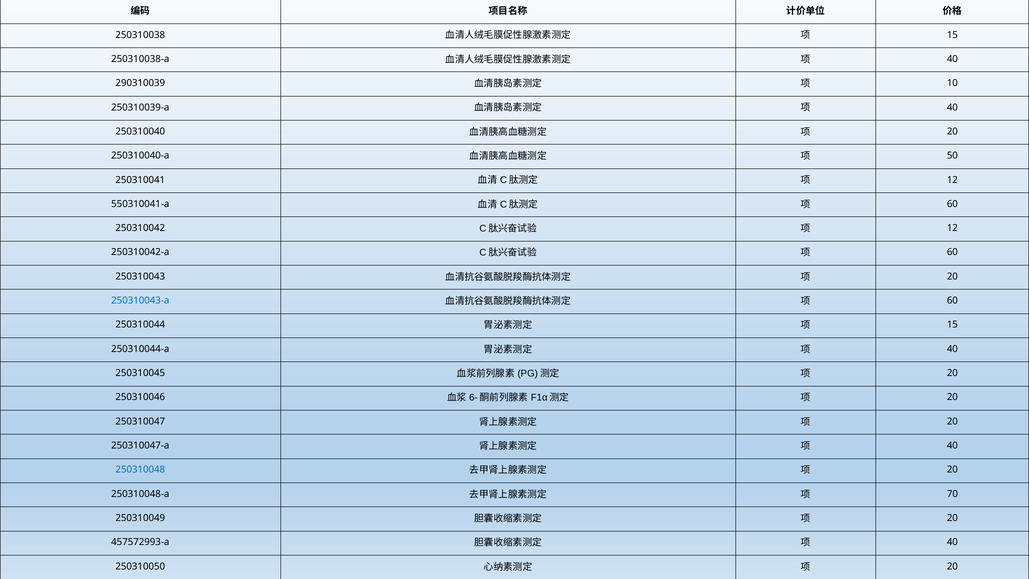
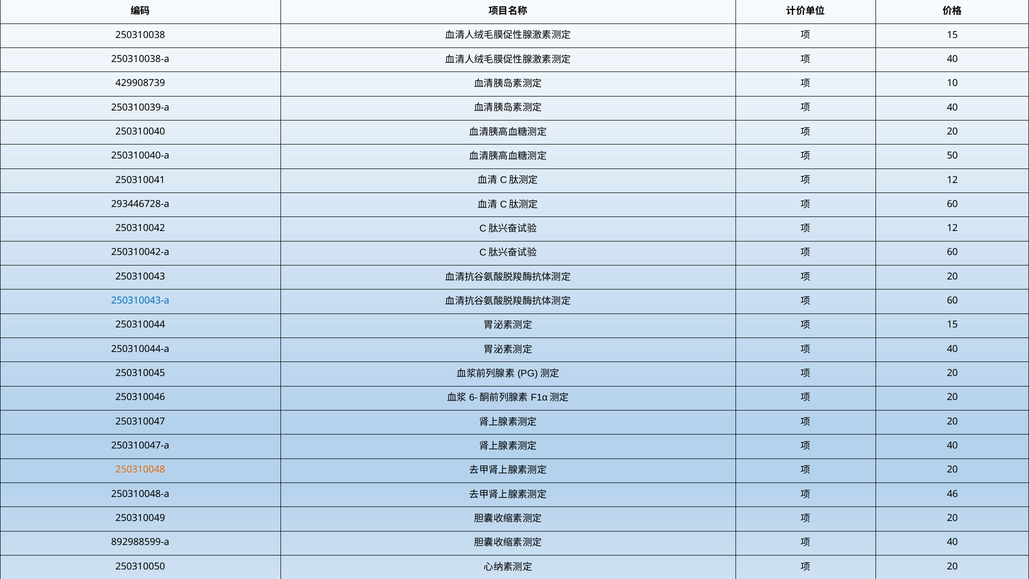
290310039: 290310039 -> 429908739
550310041-a: 550310041-a -> 293446728-a
250310048 colour: blue -> orange
70: 70 -> 46
457572993-a: 457572993-a -> 892988599-a
